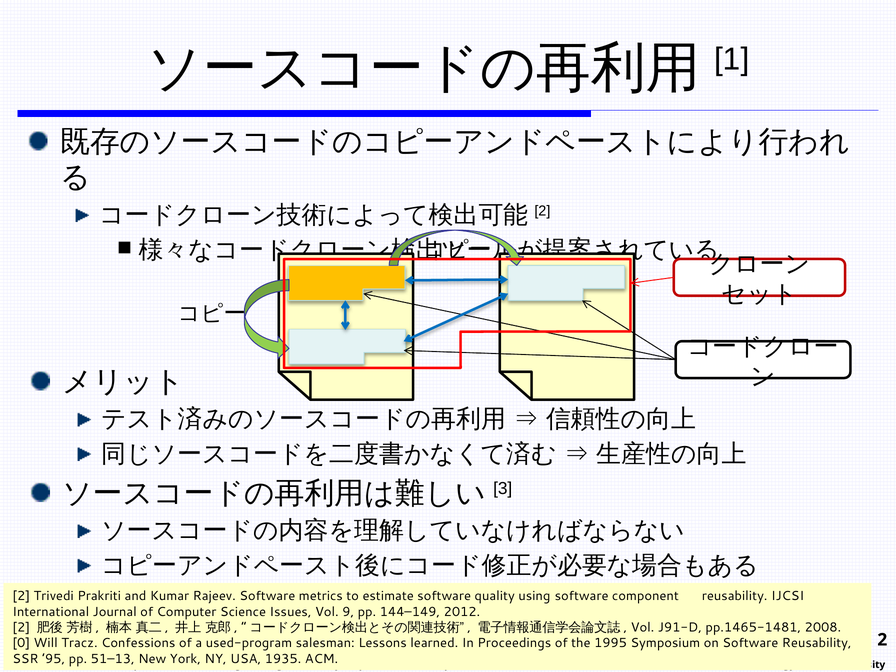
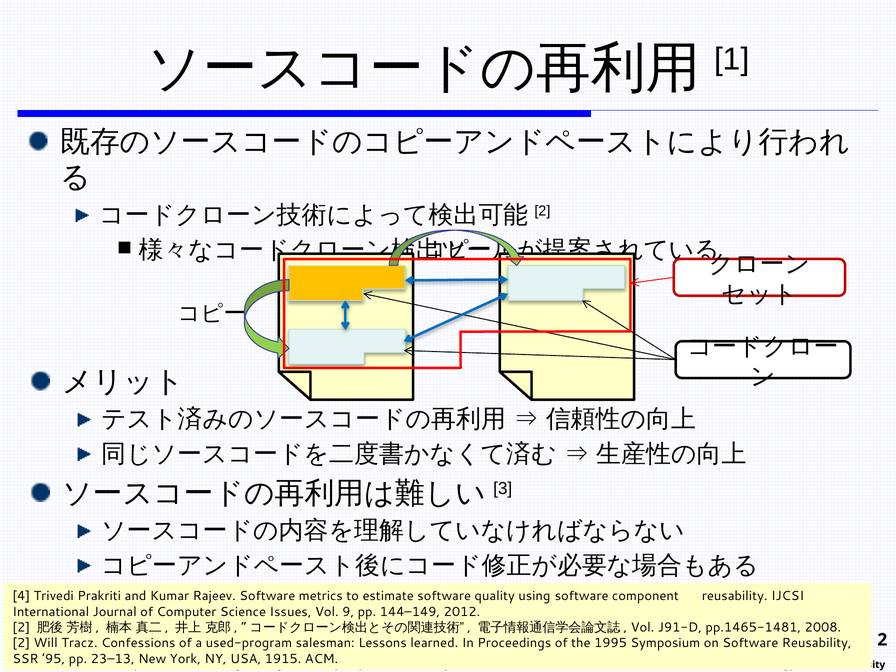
2 at (21, 596): 2 -> 4
0 at (21, 643): 0 -> 2
51–13: 51–13 -> 23–13
1935: 1935 -> 1915
